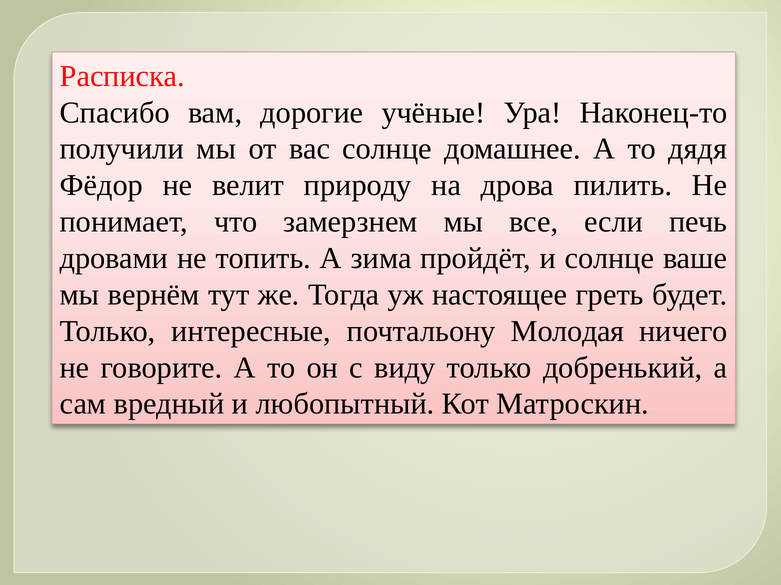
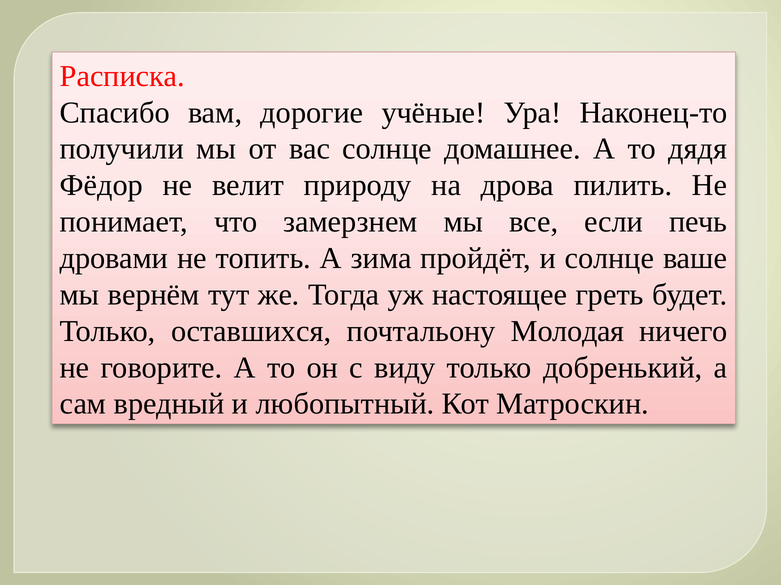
интересные: интересные -> оставшихся
